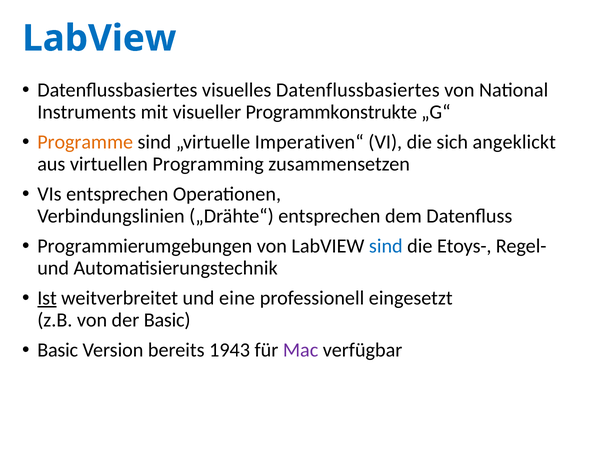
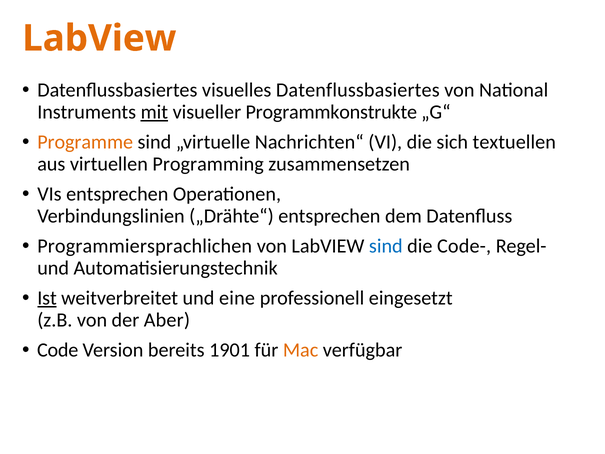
LabView at (99, 38) colour: blue -> orange
mit underline: none -> present
Imperativen“: Imperativen“ -> Nachrichten“
angeklickt: angeklickt -> textuellen
Programmierumgebungen: Programmierumgebungen -> Programmiersprachlichen
Etoys-: Etoys- -> Code-
der Basic: Basic -> Aber
Basic at (58, 350): Basic -> Code
1943: 1943 -> 1901
Mac colour: purple -> orange
